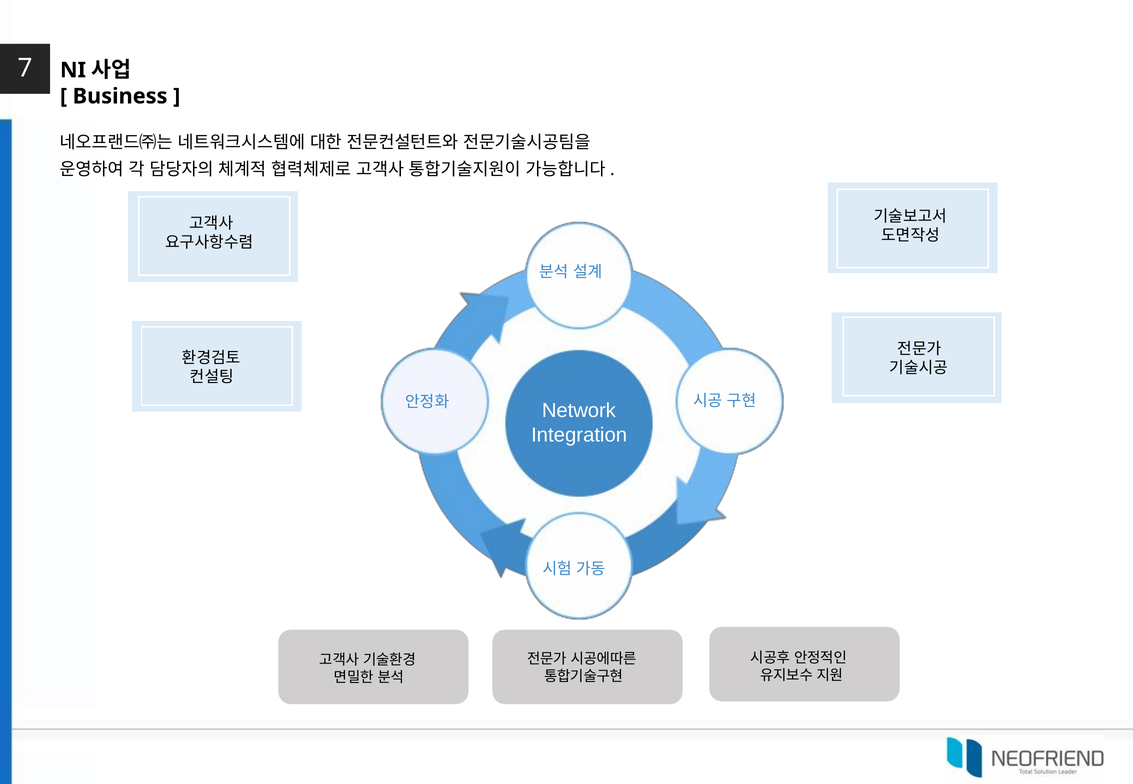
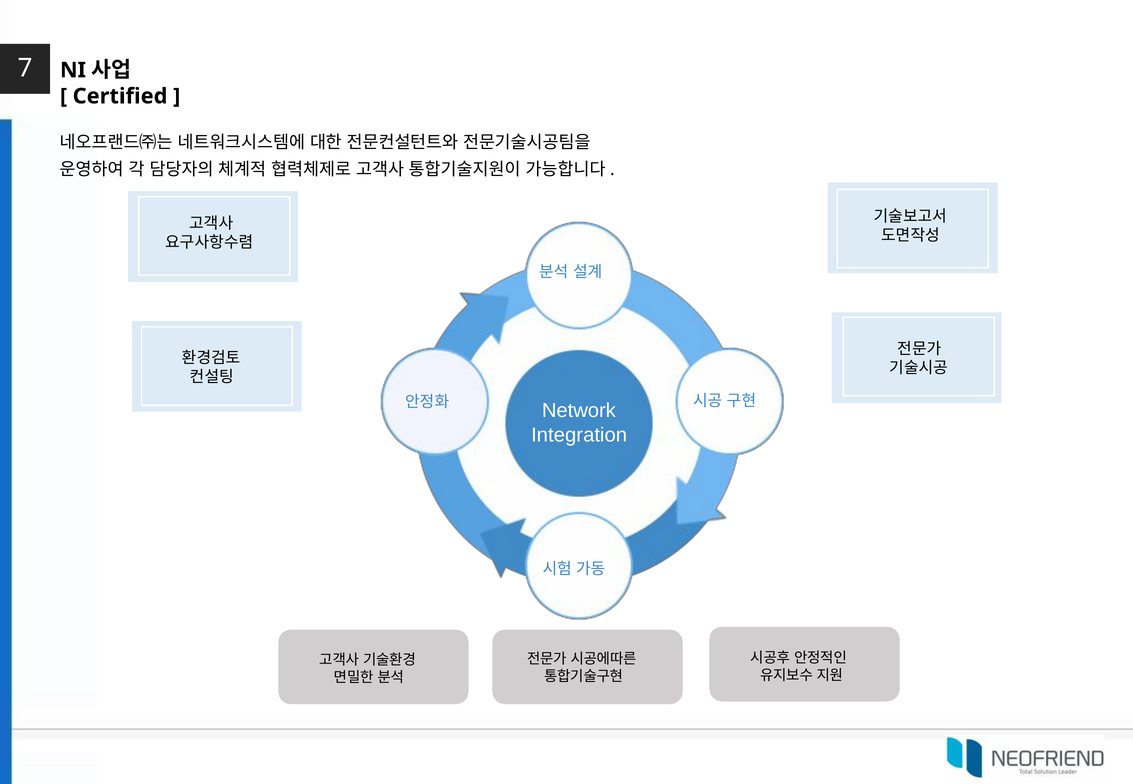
Business: Business -> Certified
